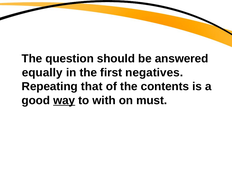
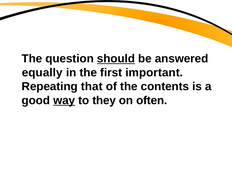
should underline: none -> present
negatives: negatives -> important
with: with -> they
must: must -> often
